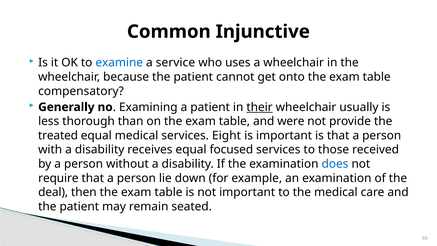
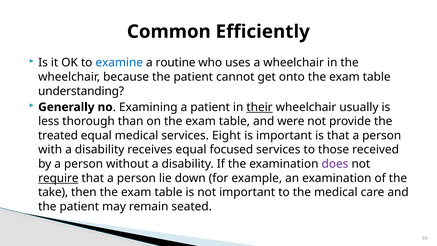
Injunctive: Injunctive -> Efficiently
service: service -> routine
compensatory: compensatory -> understanding
does colour: blue -> purple
require underline: none -> present
deal: deal -> take
